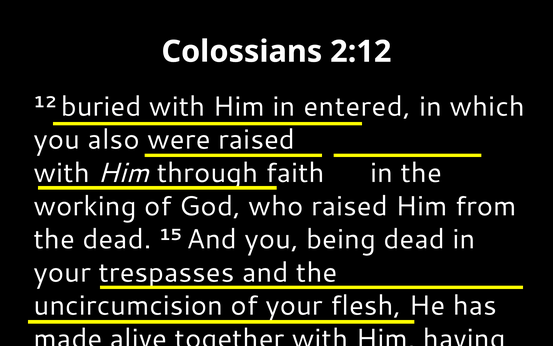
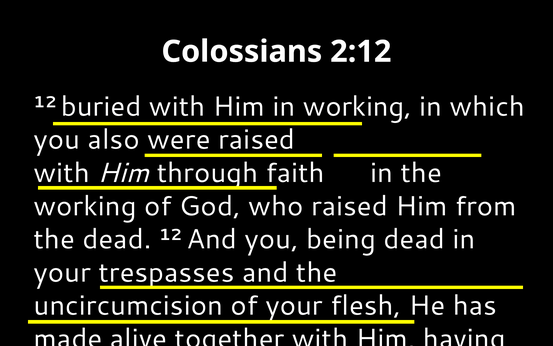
entered at (357, 106): entered -> working
dead 15: 15 -> 12
